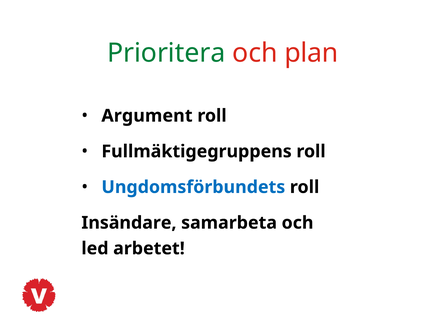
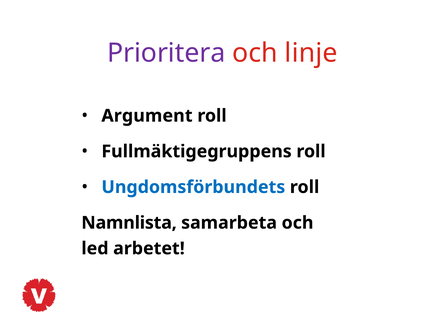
Prioritera colour: green -> purple
plan: plan -> linje
Insändare: Insändare -> Namnlista
